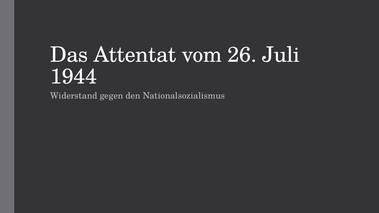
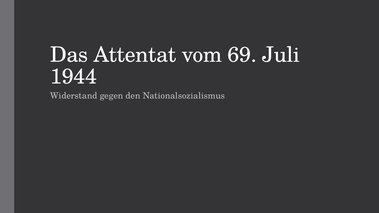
26: 26 -> 69
